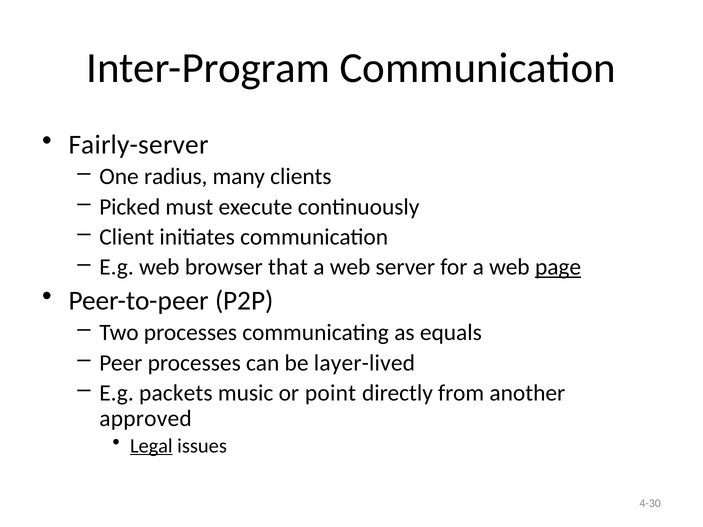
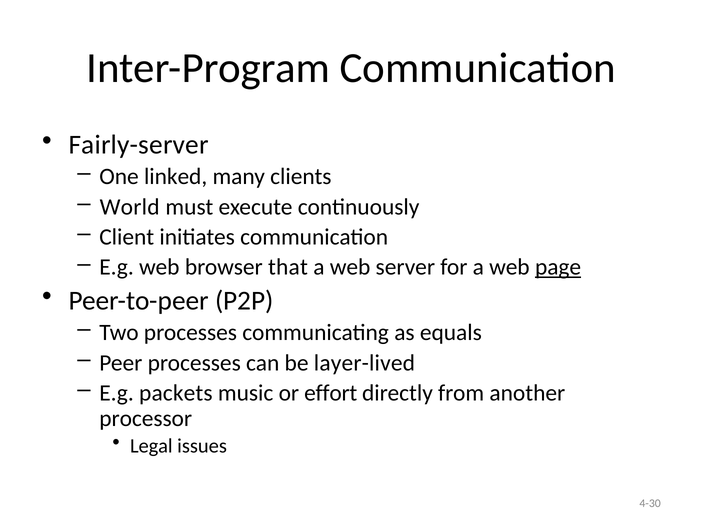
radius: radius -> linked
Picked: Picked -> World
point: point -> effort
approved: approved -> processor
Legal underline: present -> none
